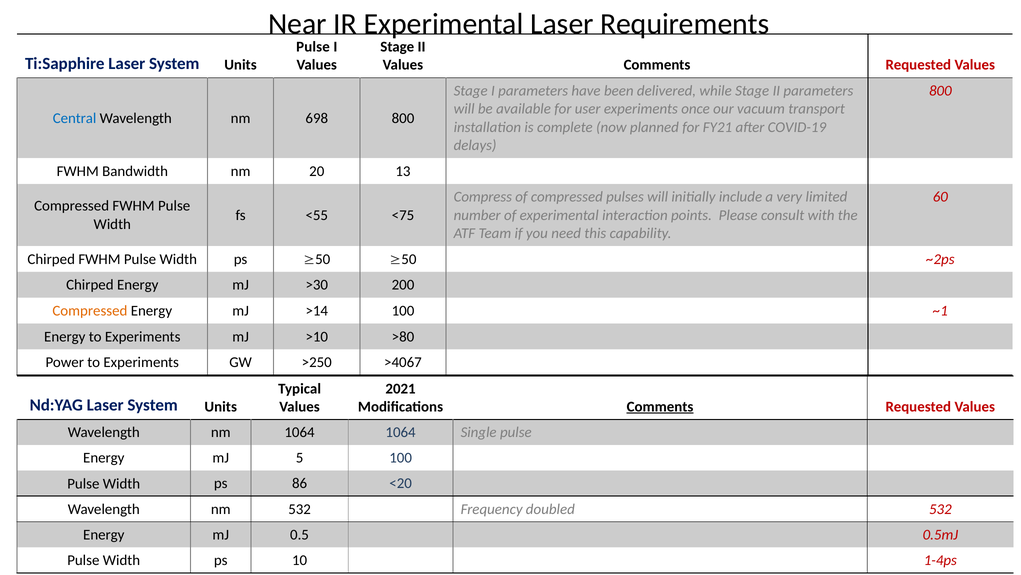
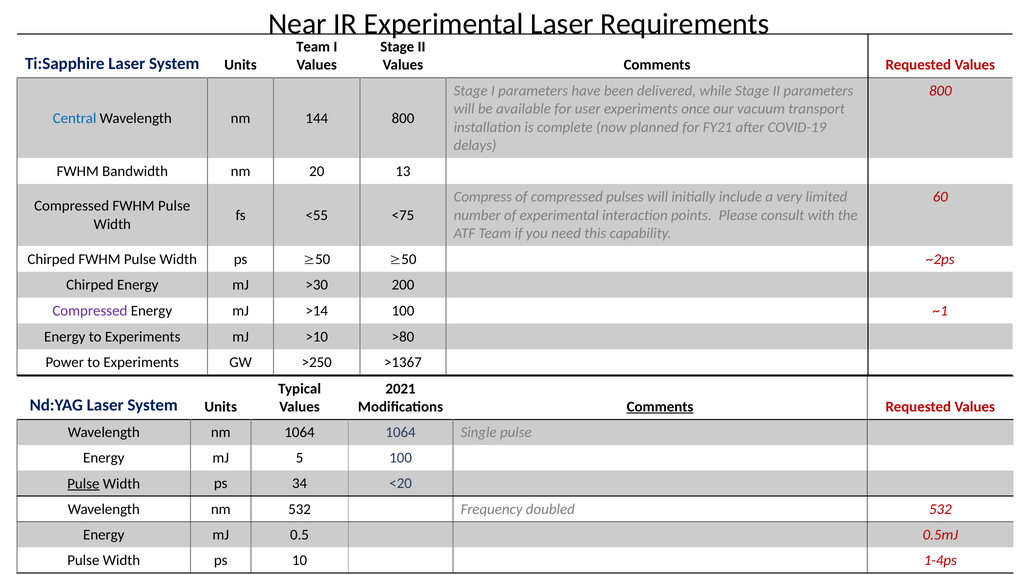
Pulse at (313, 47): Pulse -> Team
698: 698 -> 144
Compressed at (90, 311) colour: orange -> purple
>4067: >4067 -> >1367
Pulse at (83, 484) underline: none -> present
86: 86 -> 34
